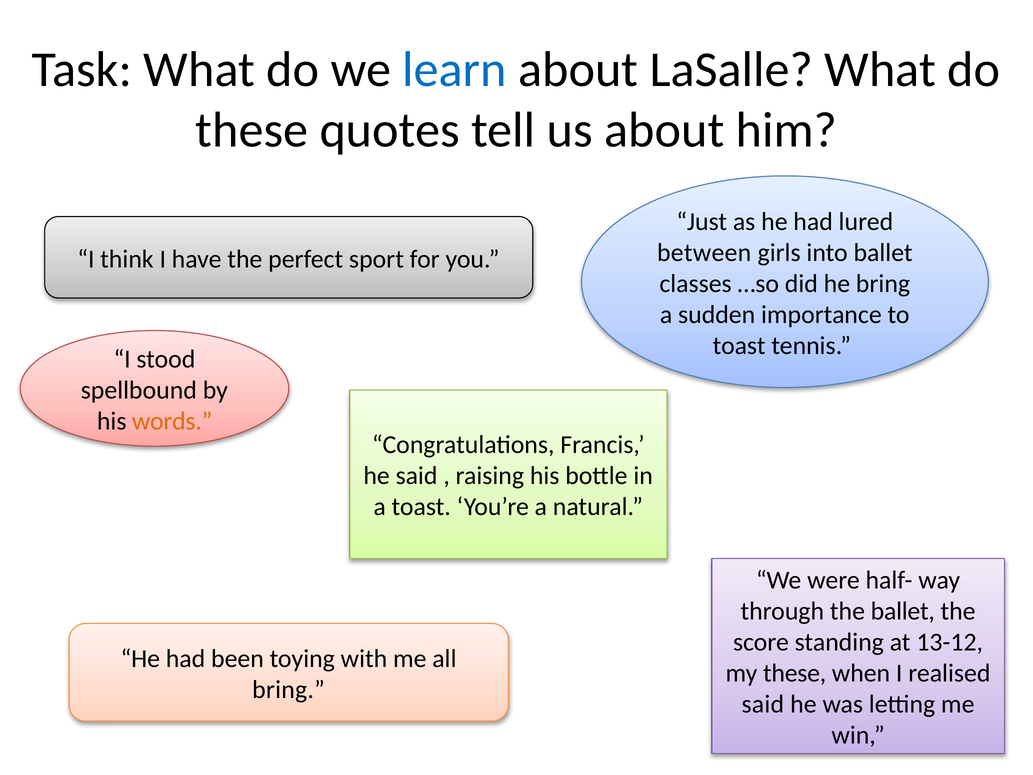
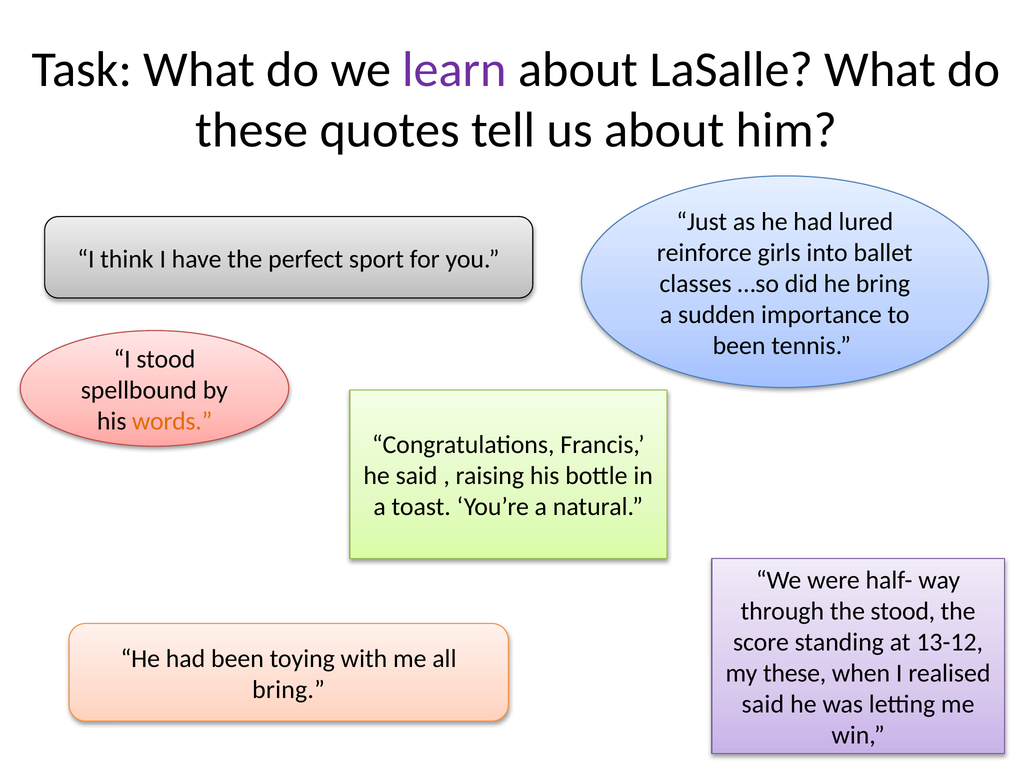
learn colour: blue -> purple
between: between -> reinforce
toast at (739, 345): toast -> been
the ballet: ballet -> stood
